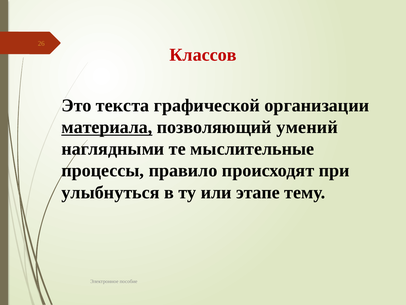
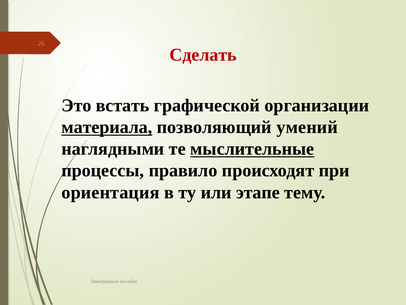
Классов: Классов -> Сделать
текста: текста -> встать
мыслительные underline: none -> present
улыбнуться: улыбнуться -> ориентация
